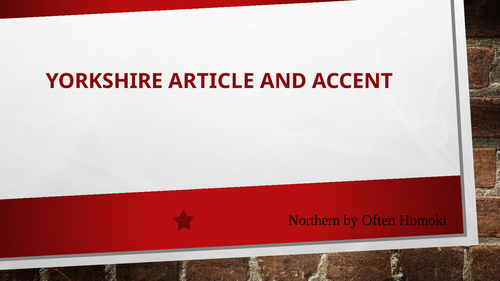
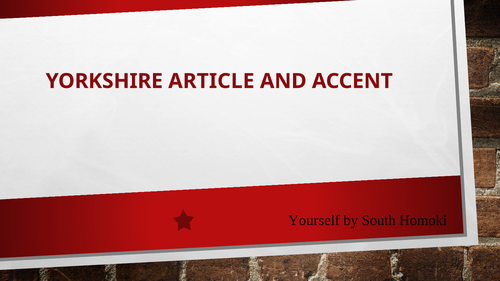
Northern: Northern -> Yourself
Often: Often -> South
